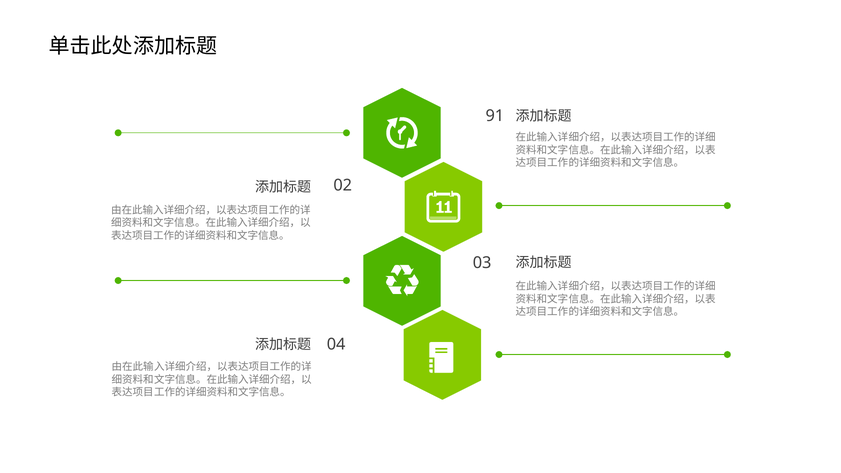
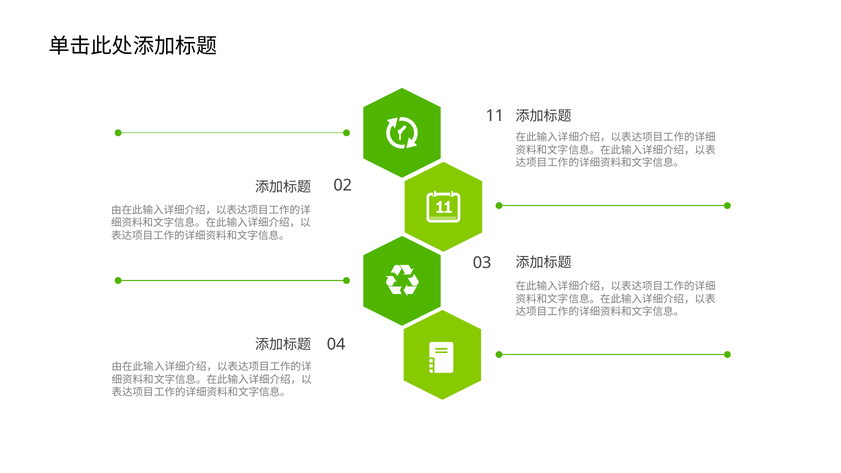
91: 91 -> 11
